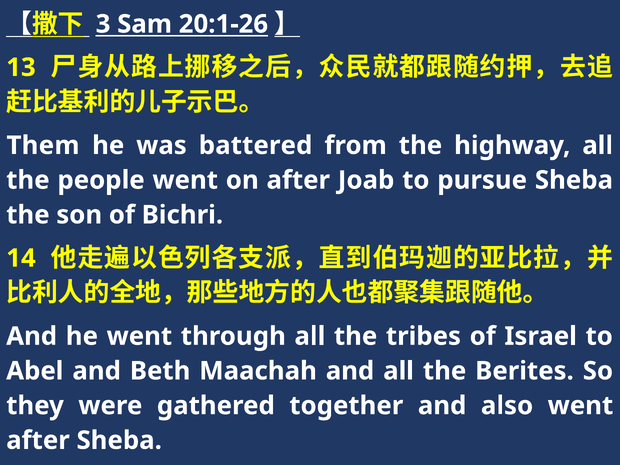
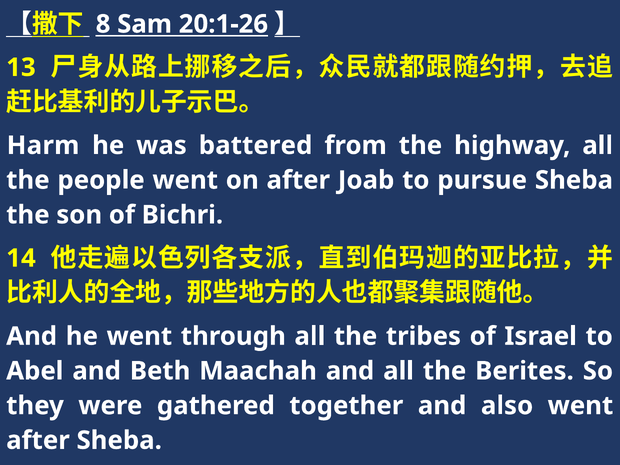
3: 3 -> 8
Them: Them -> Harm
